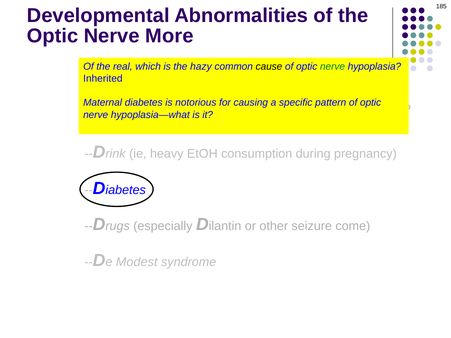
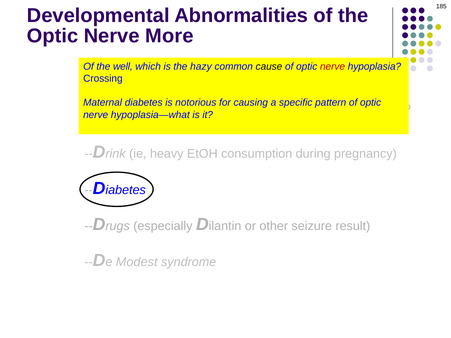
real: real -> well
nerve at (333, 67) colour: green -> red
Inherited: Inherited -> Crossing
come: come -> result
